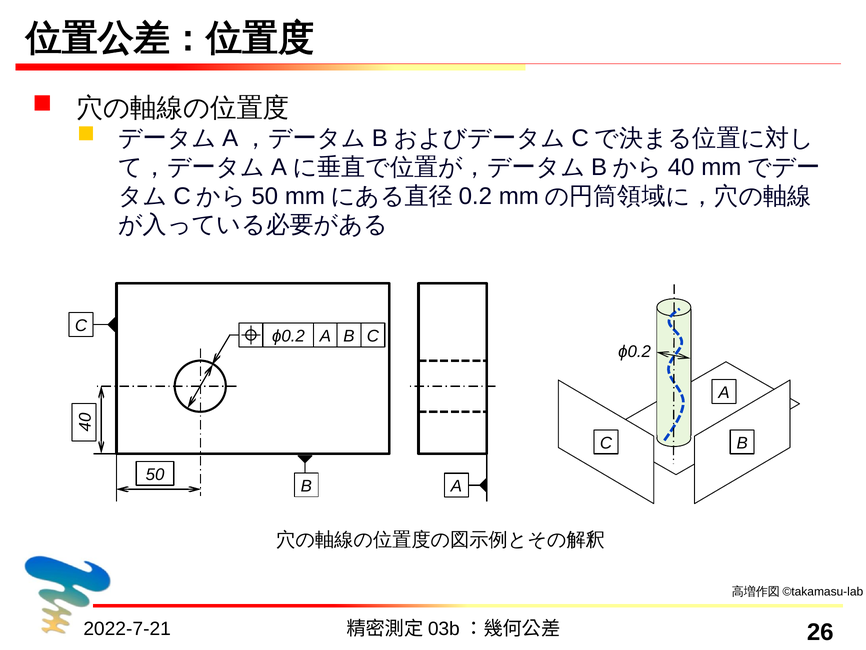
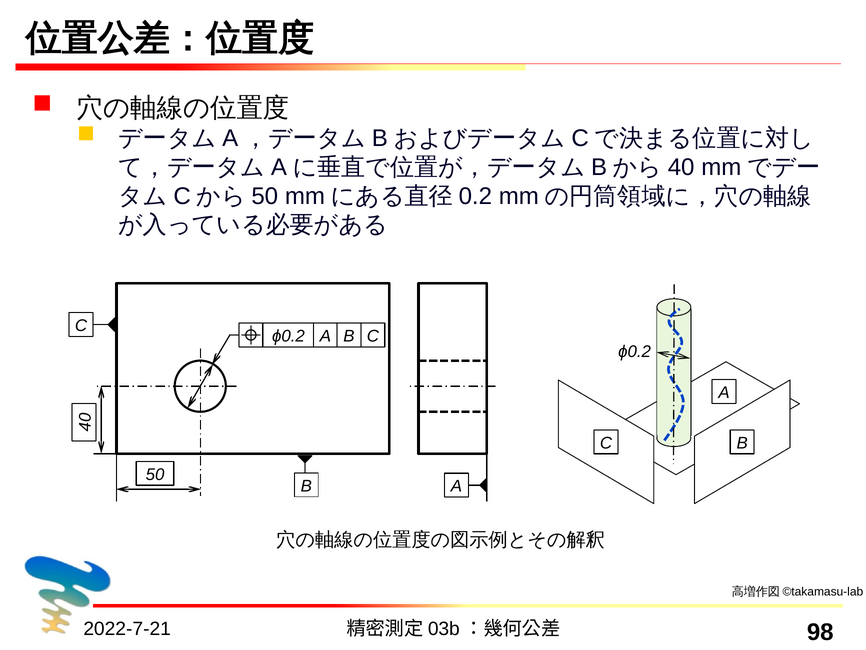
26: 26 -> 98
